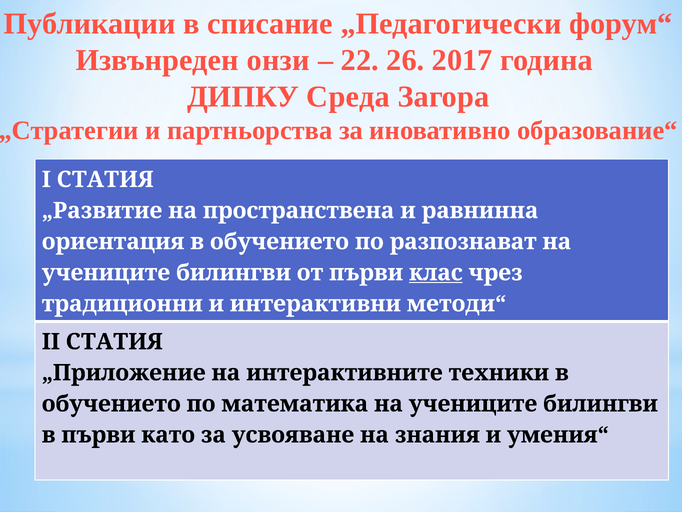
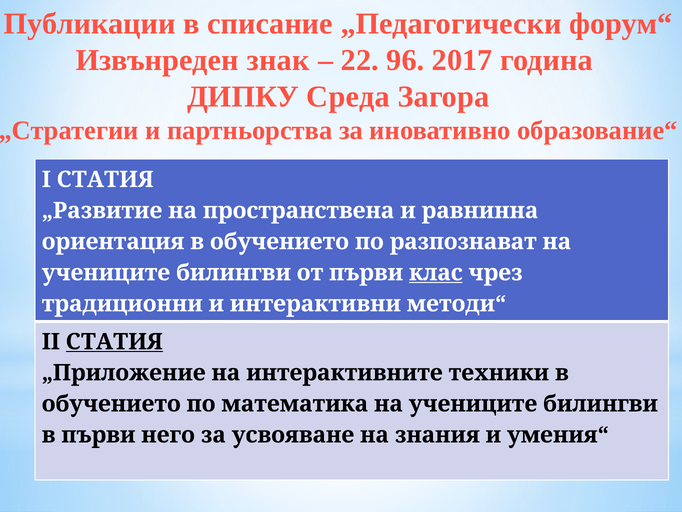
онзи: онзи -> знак
26: 26 -> 96
СТАТИЯ at (114, 341) underline: none -> present
като: като -> него
